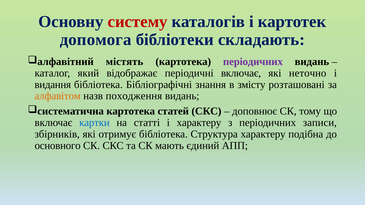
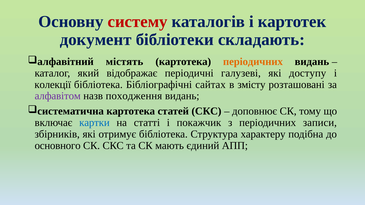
допомога: допомога -> документ
періодичних at (253, 62) colour: purple -> orange
періодичні включає: включає -> галузеві
неточно: неточно -> доступу
видання: видання -> колекції
знання: знання -> сайтах
алфавітом colour: orange -> purple
і характеру: характеру -> покажчик
